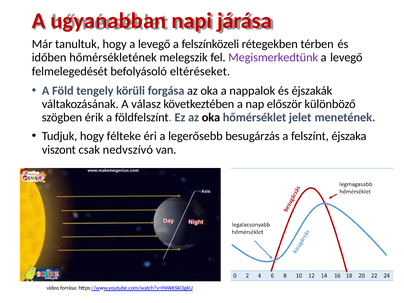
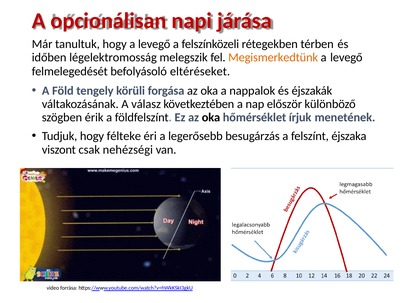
ugyanabban: ugyanabban -> opcionálisan
hőmérsékletének: hőmérsékletének -> légelektromosság
Megismerkedtünk colour: purple -> orange
jelet: jelet -> írjuk
nedvszívó: nedvszívó -> nehézségi
